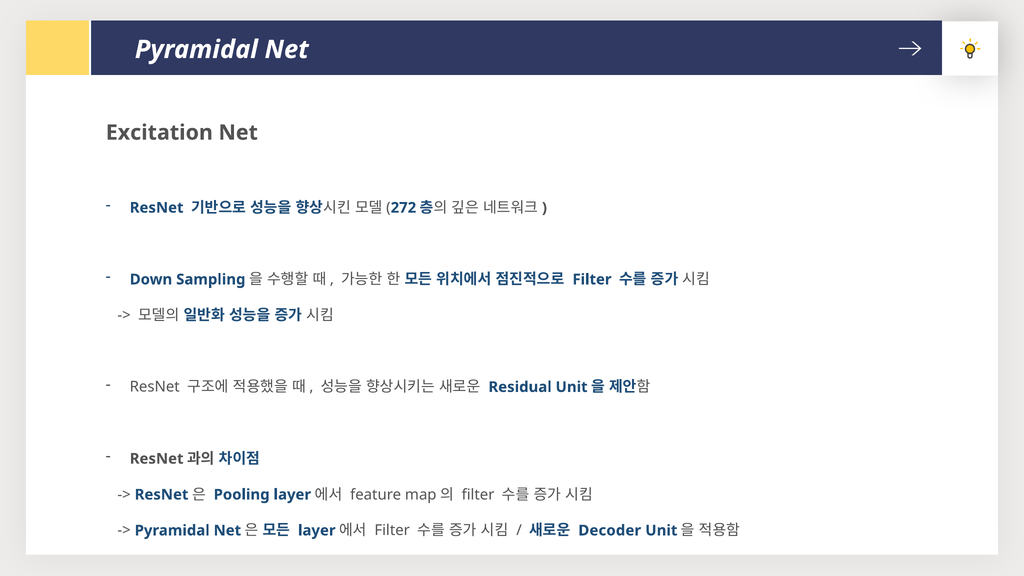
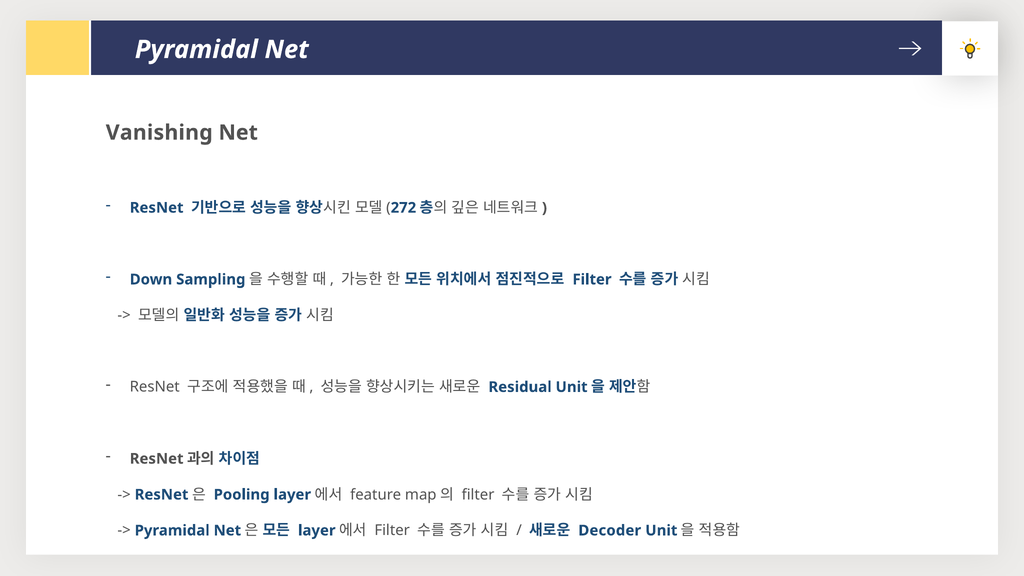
Excitation: Excitation -> Vanishing
